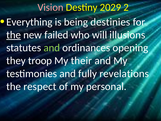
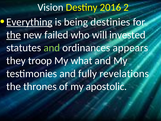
Vision colour: pink -> white
2029: 2029 -> 2016
Everything underline: none -> present
illusions: illusions -> invested
opening: opening -> appears
their: their -> what
respect: respect -> thrones
personal: personal -> apostolic
